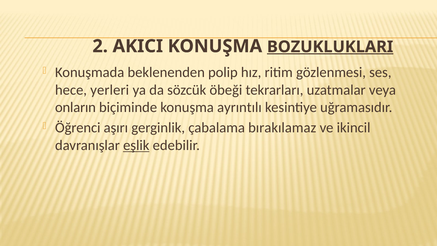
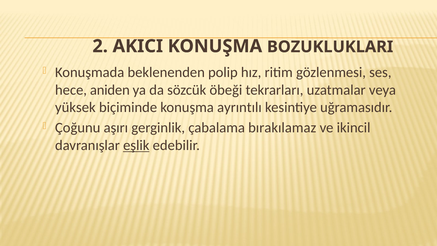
BOZUKLUKLARI underline: present -> none
yerleri: yerleri -> aniden
onların: onların -> yüksek
Öğrenci: Öğrenci -> Çoğunu
